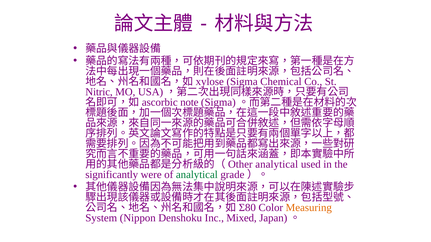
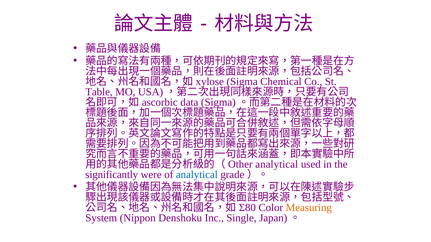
Nitric: Nitric -> Table
note: note -> data
analytical at (197, 175) colour: green -> blue
Mixed: Mixed -> Single
